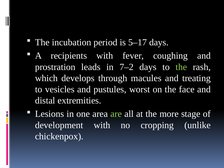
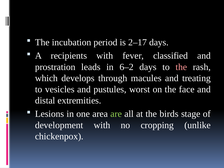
5–17: 5–17 -> 2–17
coughing: coughing -> classified
7–2: 7–2 -> 6–2
the at (181, 67) colour: light green -> pink
more: more -> birds
